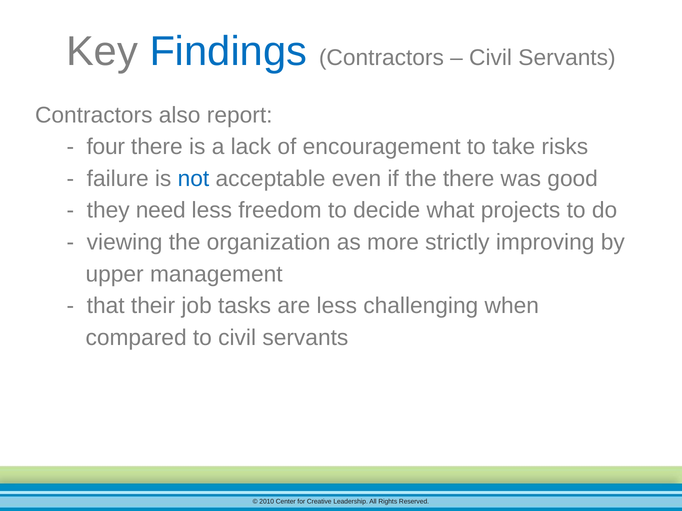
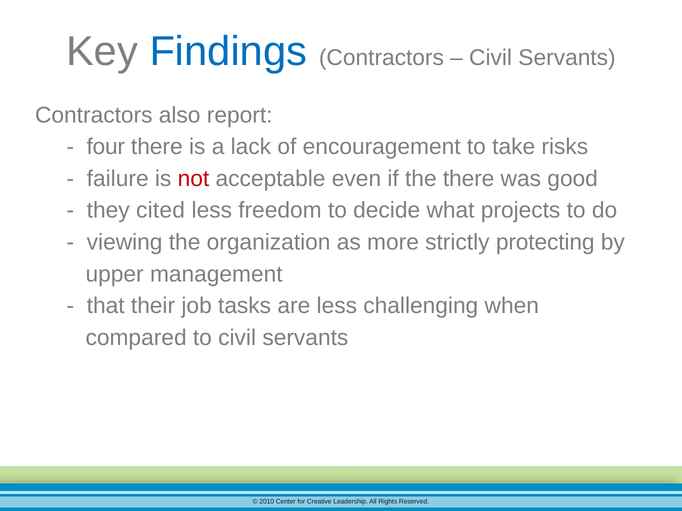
not colour: blue -> red
need: need -> cited
improving: improving -> protecting
